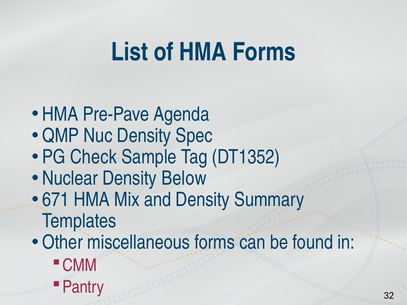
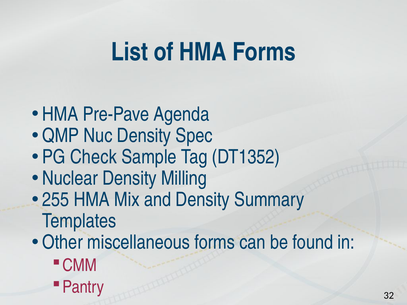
Below: Below -> Milling
671: 671 -> 255
